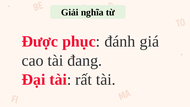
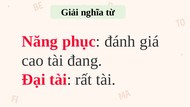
Được: Được -> Năng
